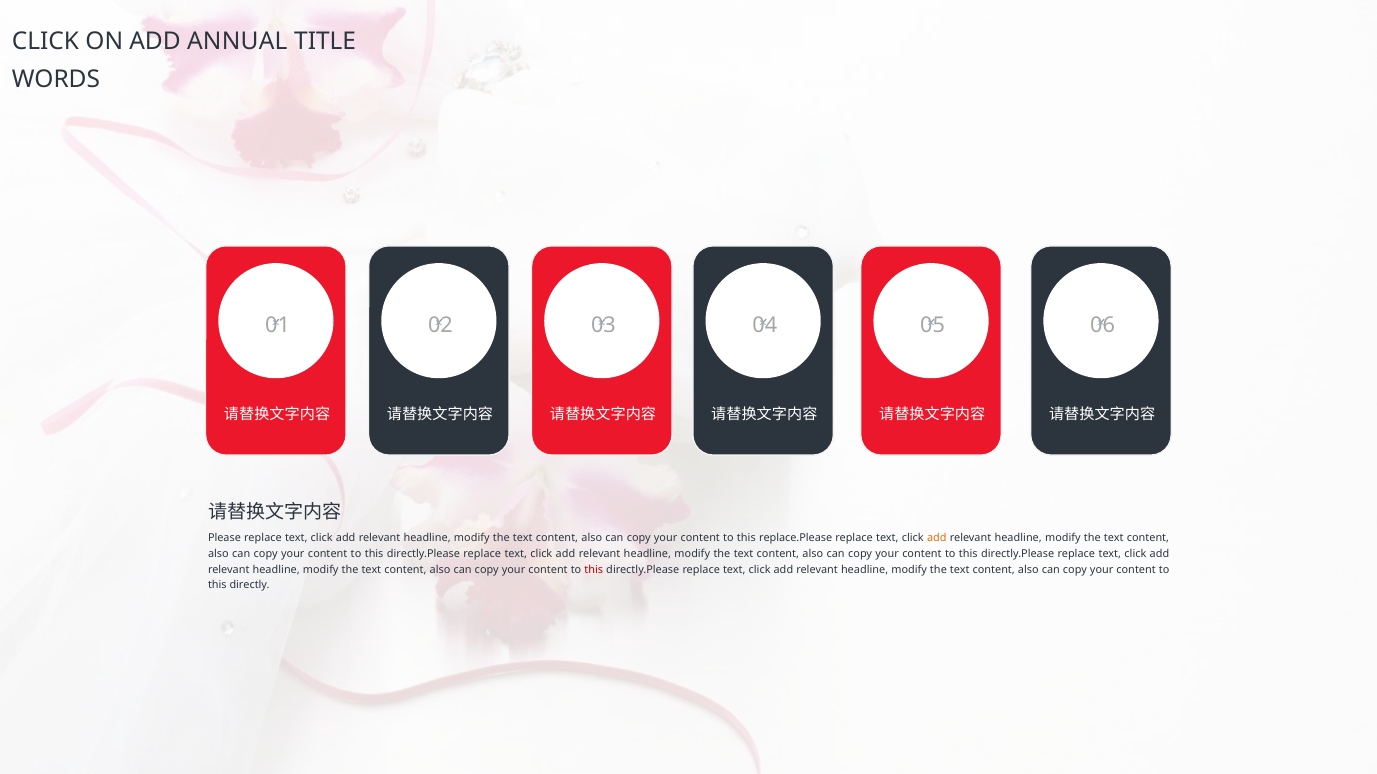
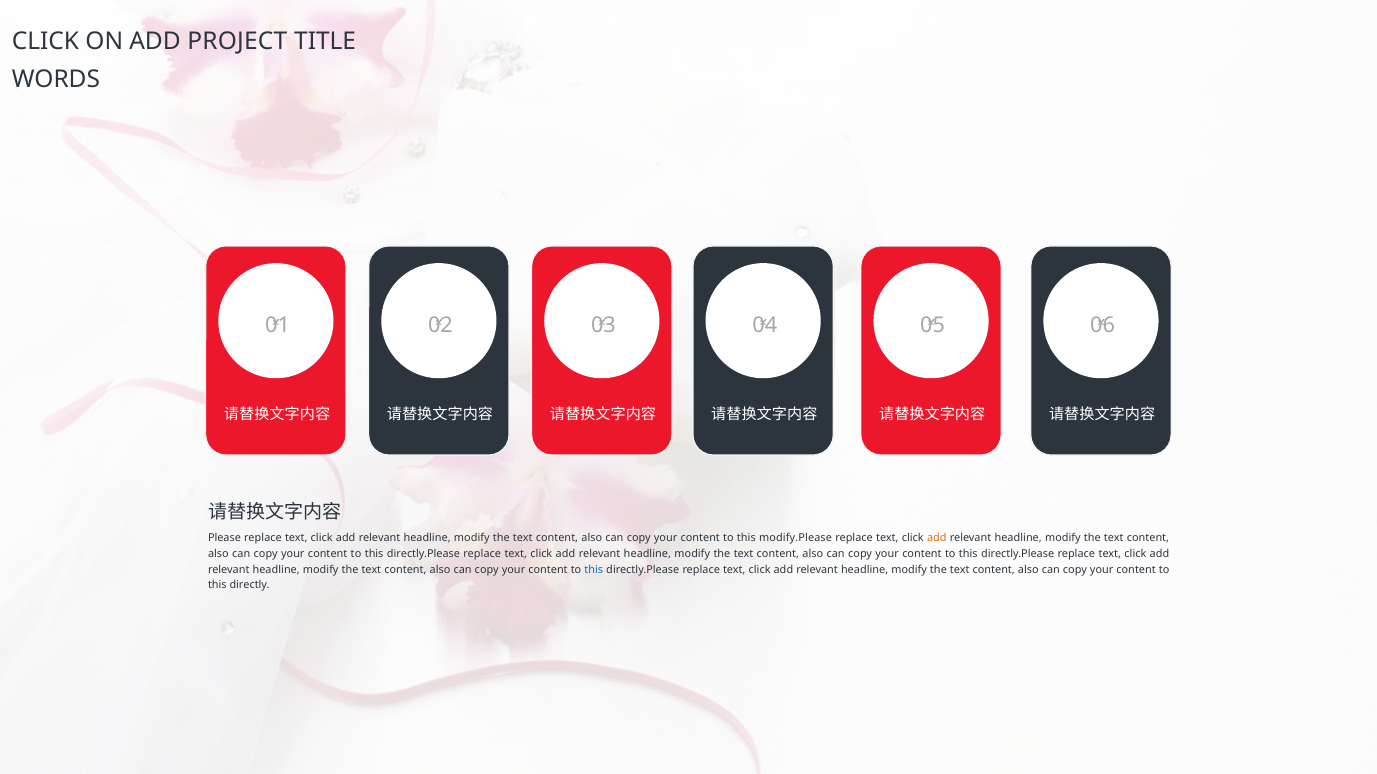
ANNUAL: ANNUAL -> PROJECT
replace.Please: replace.Please -> modify.Please
this at (594, 570) colour: red -> blue
